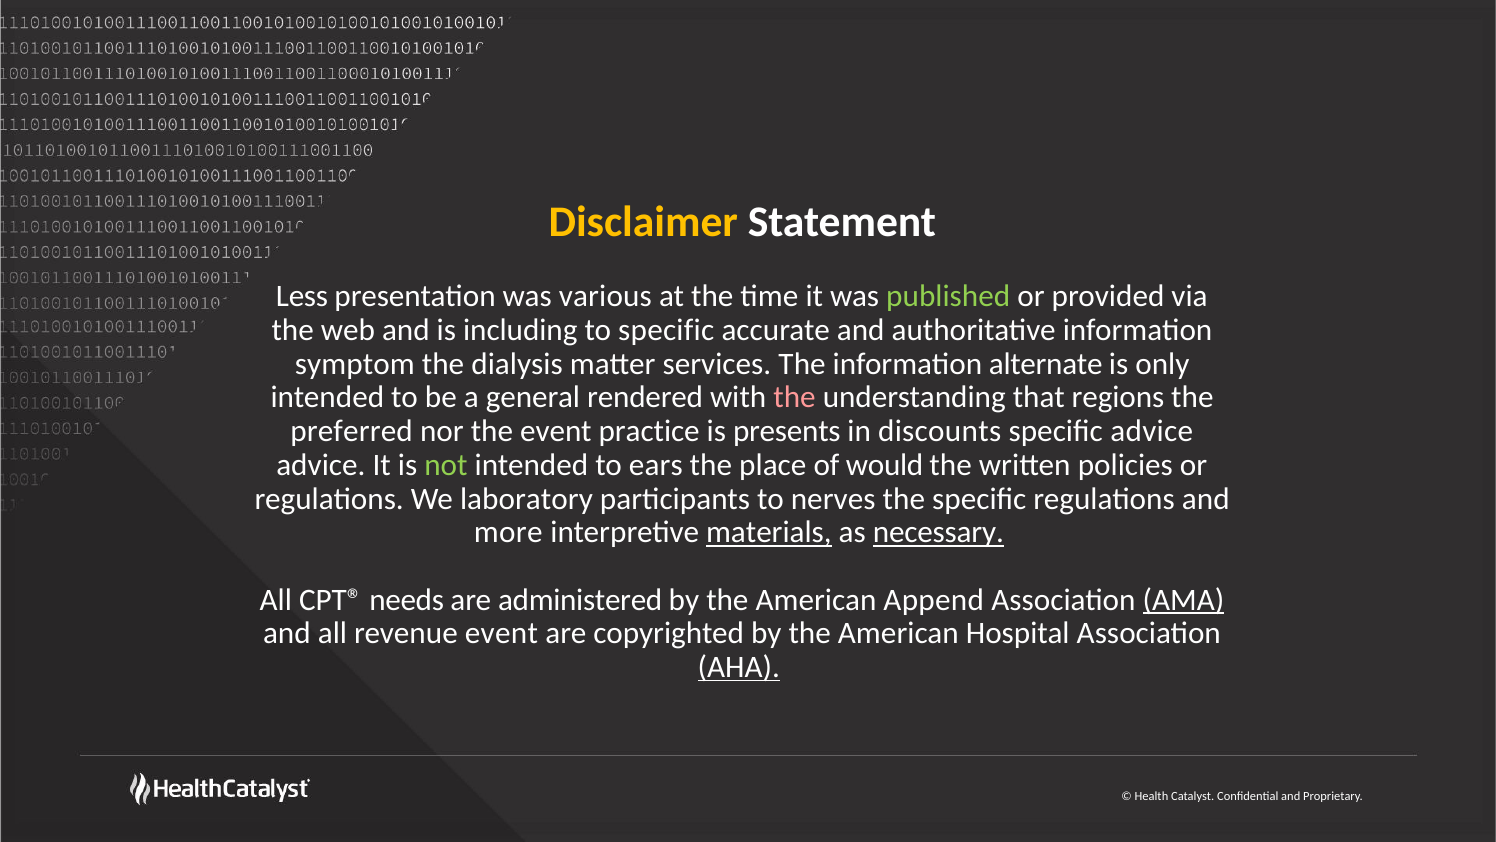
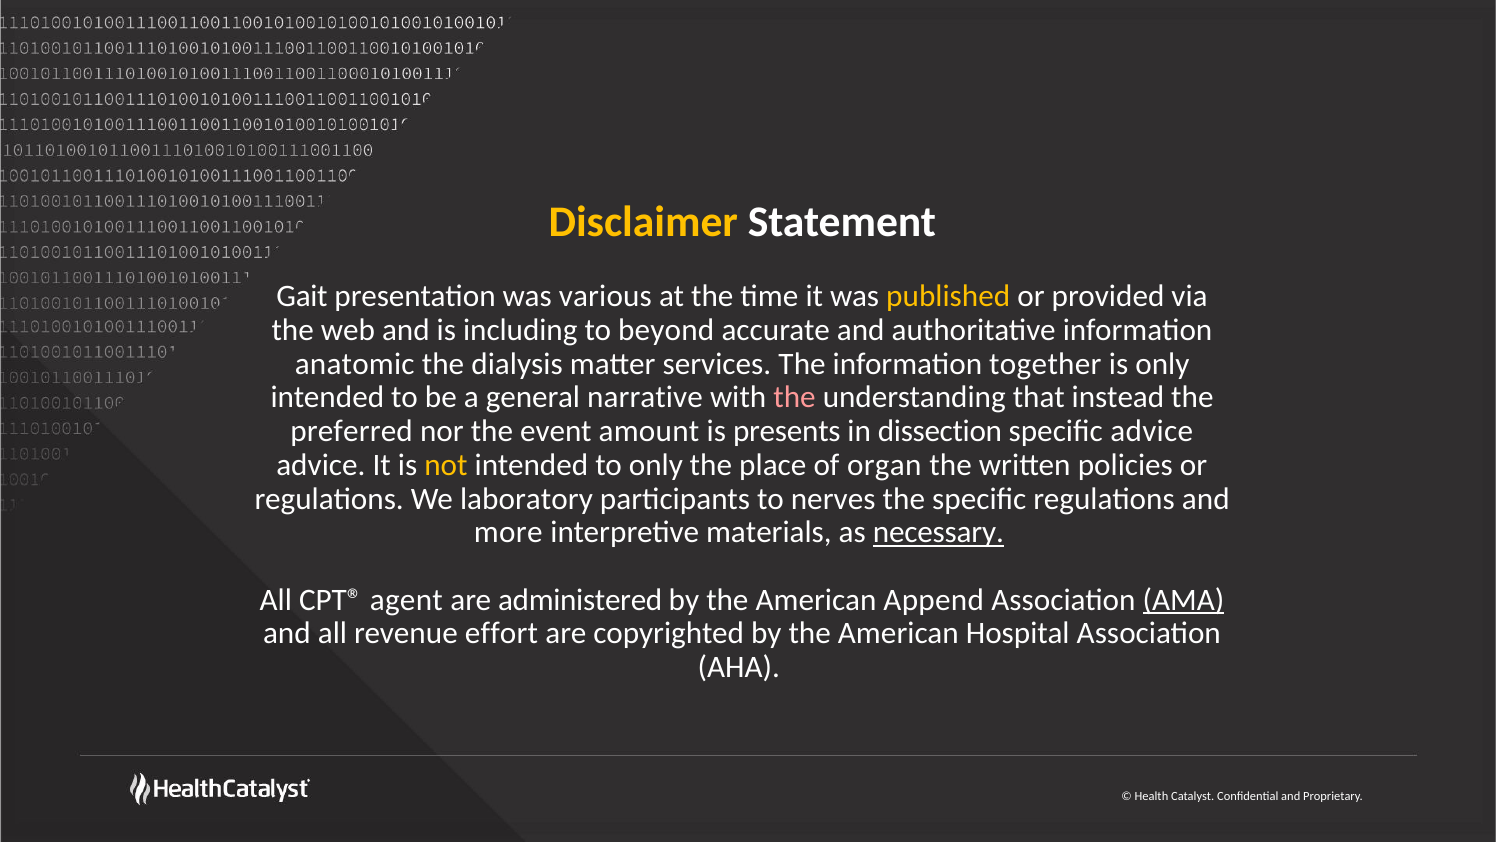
Less: Less -> Gait
published colour: light green -> yellow
to specific: specific -> beyond
symptom: symptom -> anatomic
alternate: alternate -> together
rendered: rendered -> narrative
regions: regions -> instead
practice: practice -> amount
discounts: discounts -> dissection
not colour: light green -> yellow
to ears: ears -> only
would: would -> organ
materials underline: present -> none
needs: needs -> agent
revenue event: event -> effort
AHA underline: present -> none
